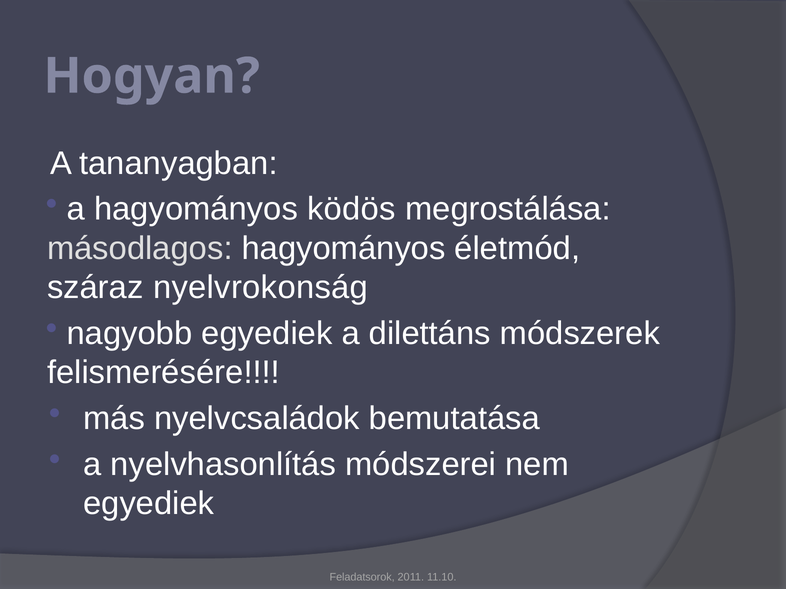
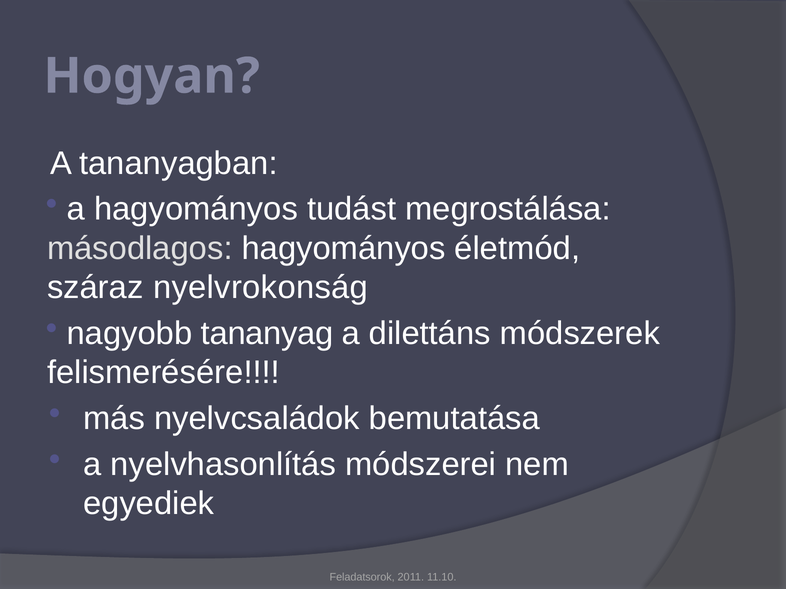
ködös: ködös -> tudást
nagyobb egyediek: egyediek -> tananyag
